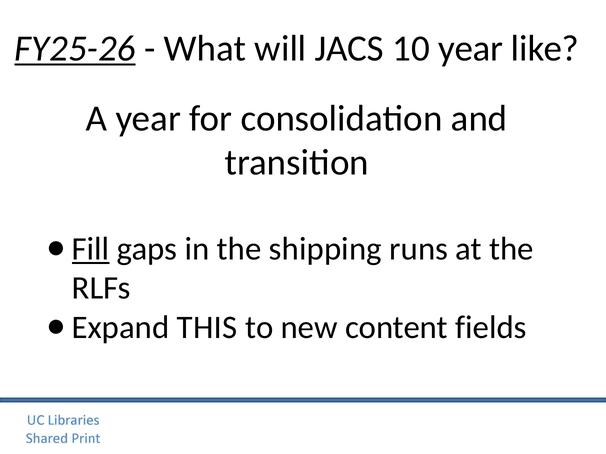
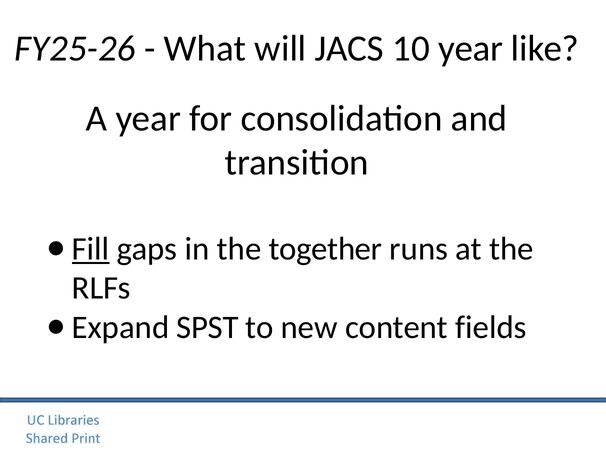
FY25-26 underline: present -> none
shipping: shipping -> together
THIS: THIS -> SPST
